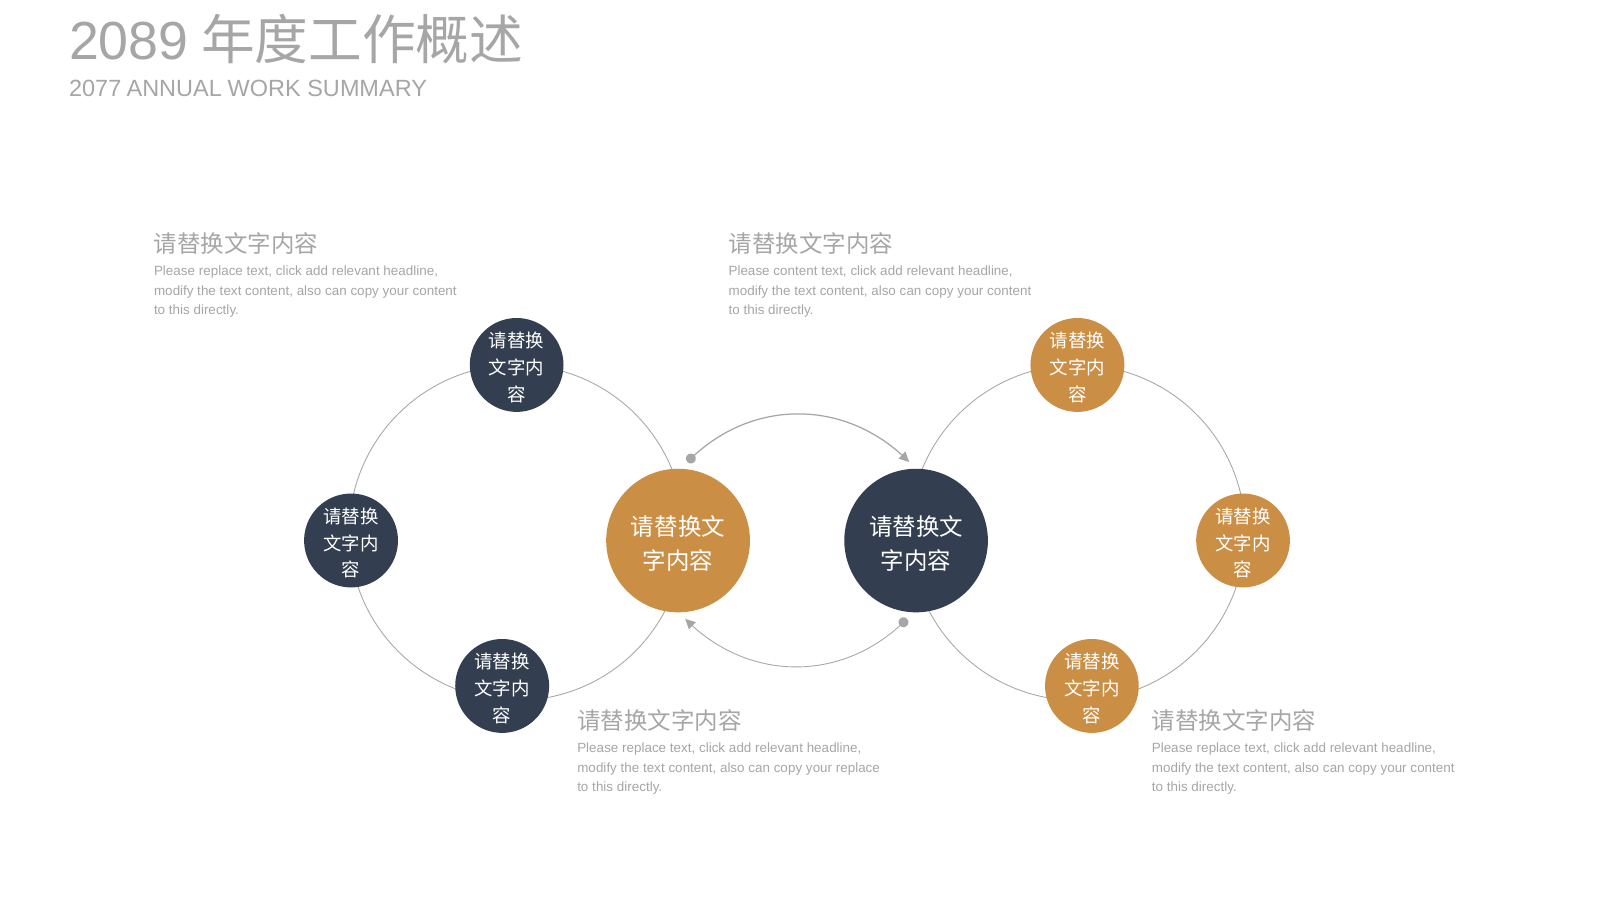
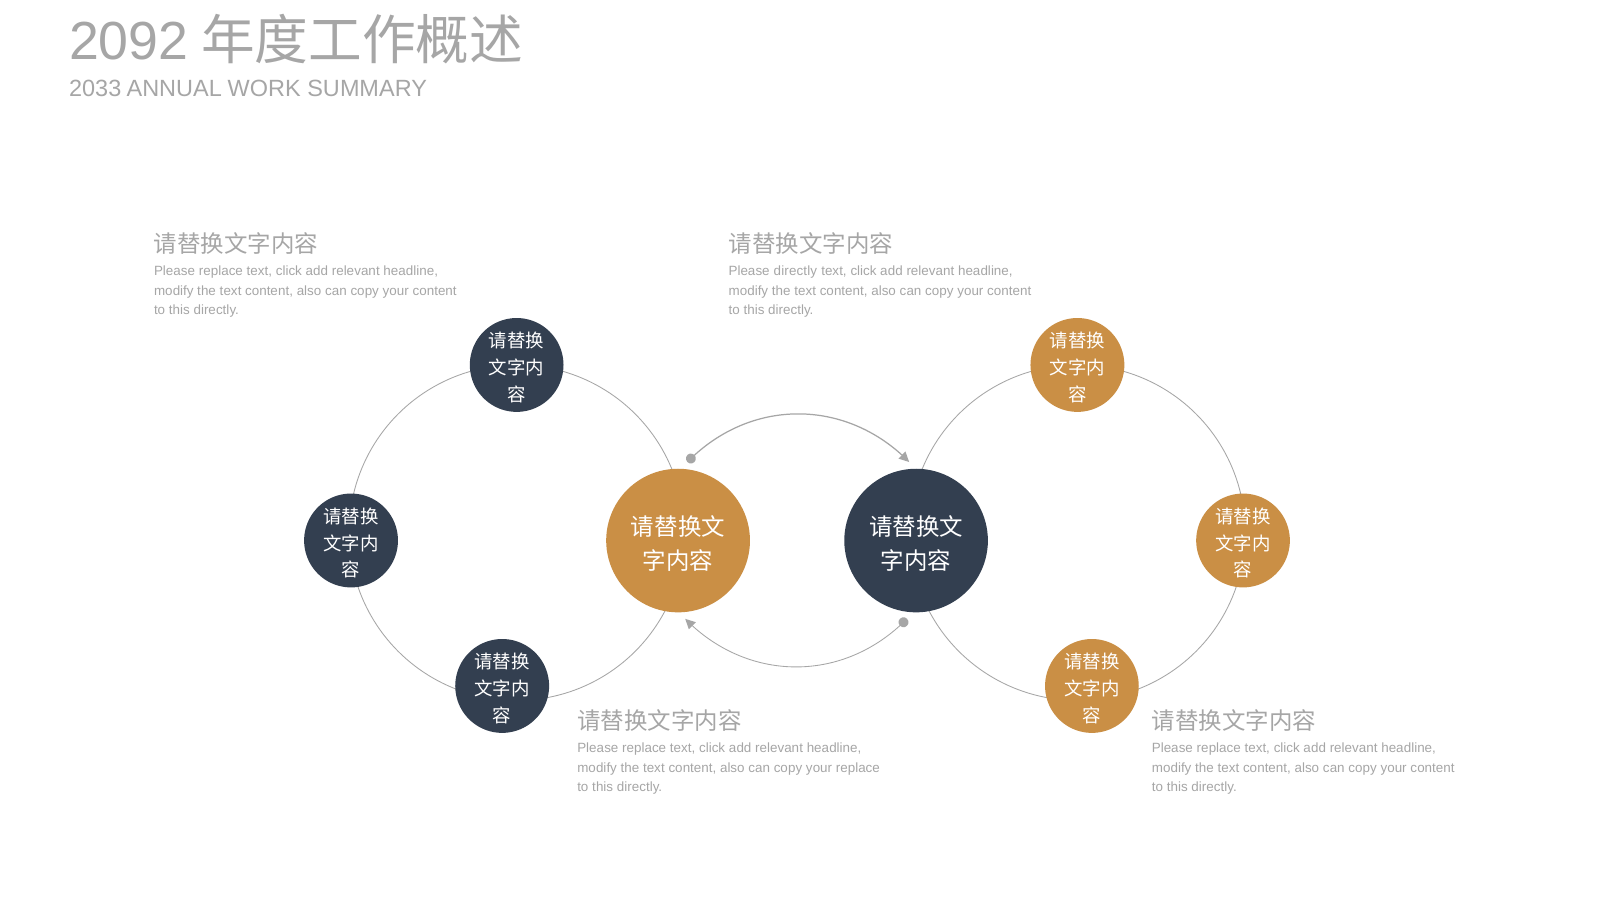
2089: 2089 -> 2092
2077: 2077 -> 2033
Please content: content -> directly
